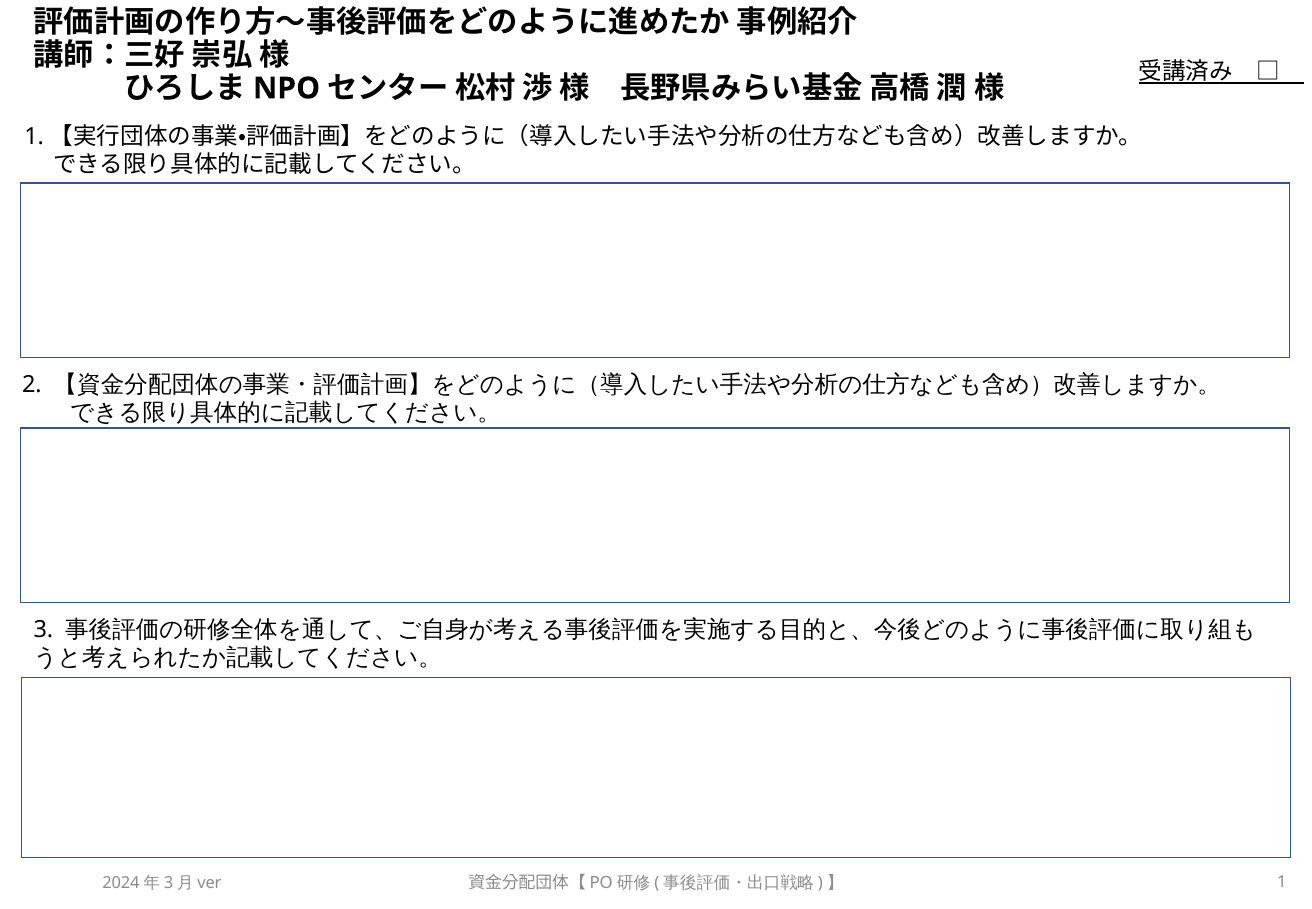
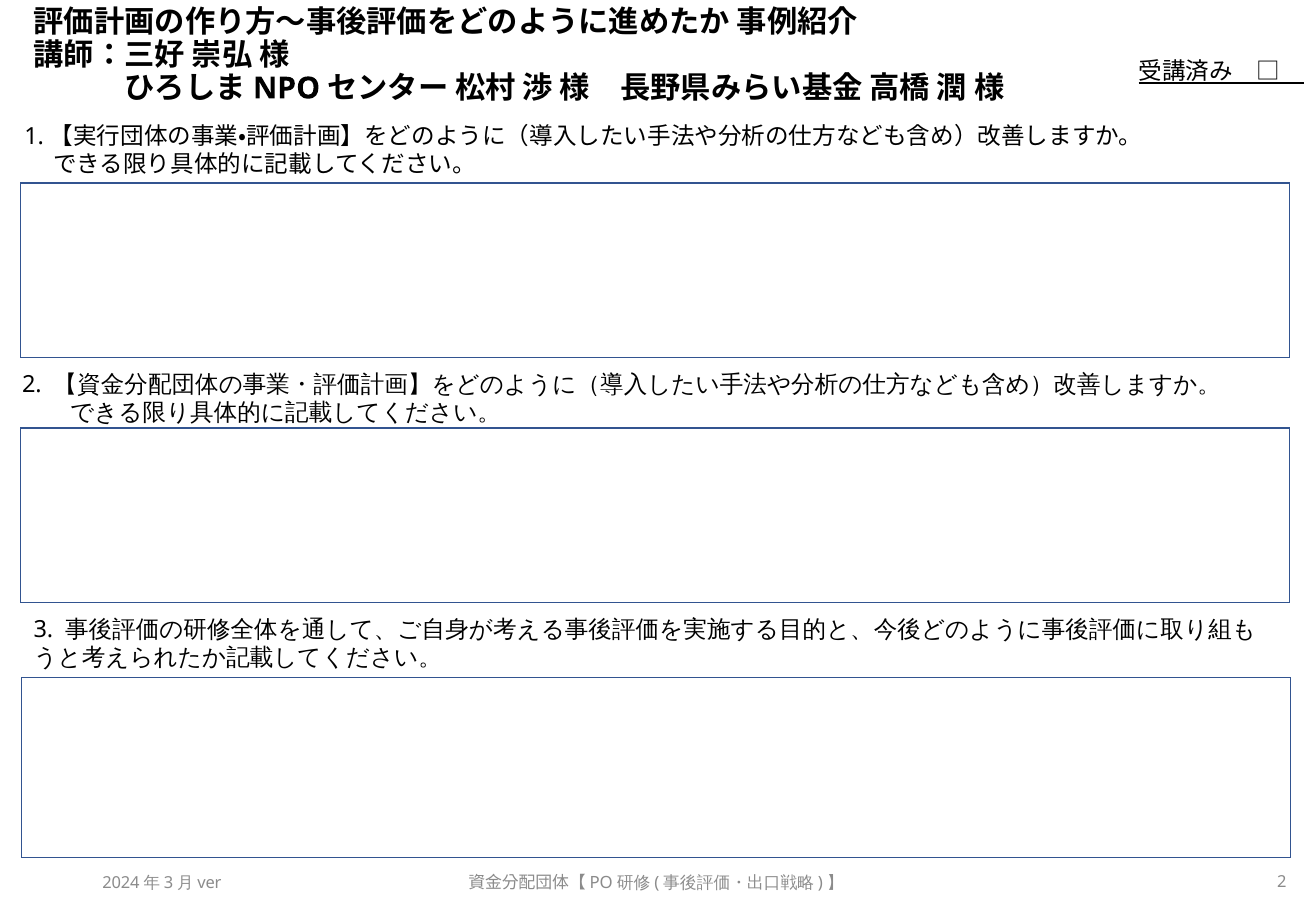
1 at (1282, 881): 1 -> 2
